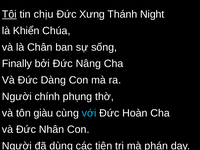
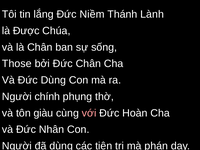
Tôi underline: present -> none
chịu: chịu -> lắng
Xưng: Xưng -> Niềm
Night: Night -> Lành
Khiển: Khiển -> Được
Finally: Finally -> Those
Ðức Nâng: Nâng -> Chân
Ðức Dàng: Dàng -> Dùng
với colour: light blue -> pink
